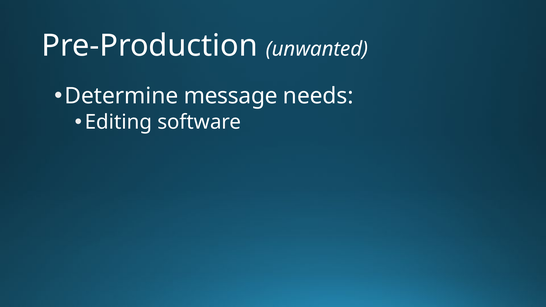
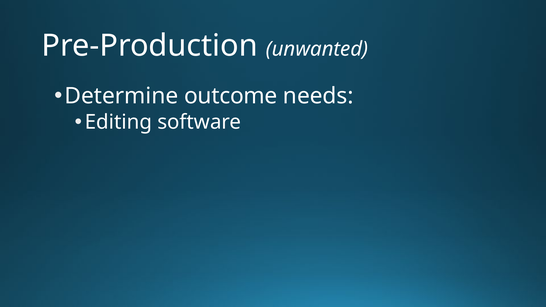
message: message -> outcome
